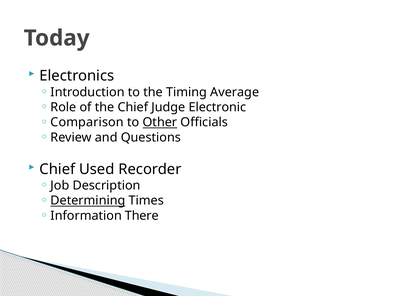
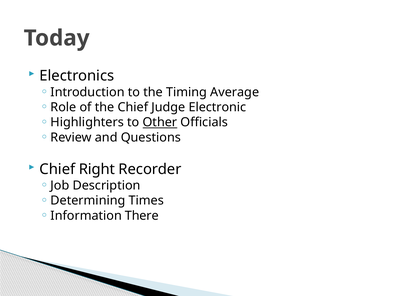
Comparison: Comparison -> Highlighters
Used: Used -> Right
Determining underline: present -> none
